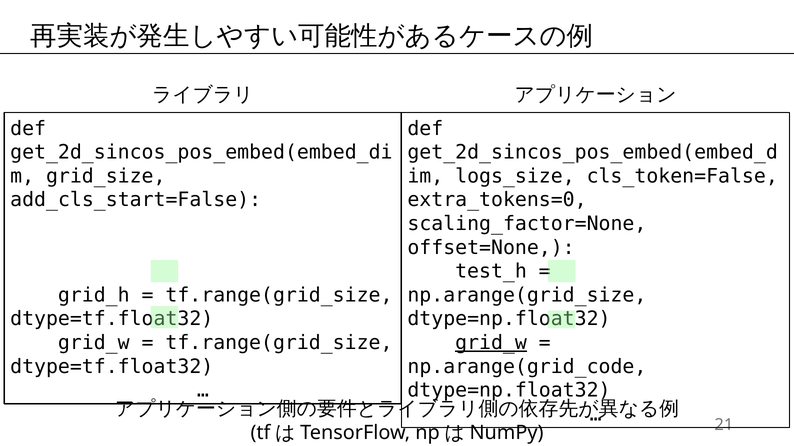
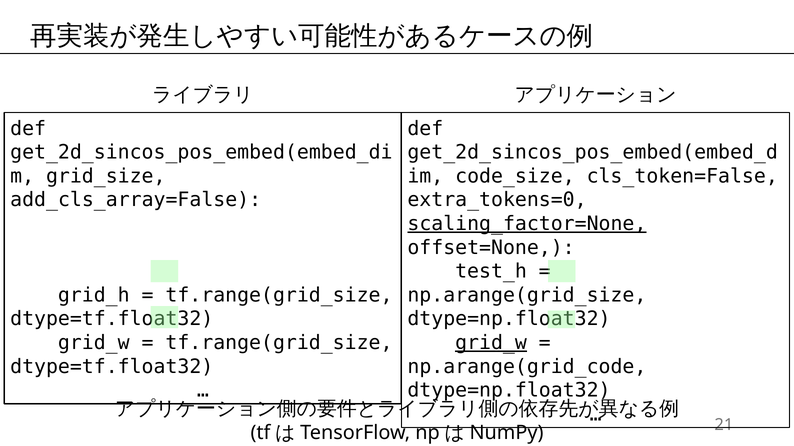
logs_size: logs_size -> code_size
add_cls_start=False: add_cls_start=False -> add_cls_array=False
scaling_factor=None underline: none -> present
